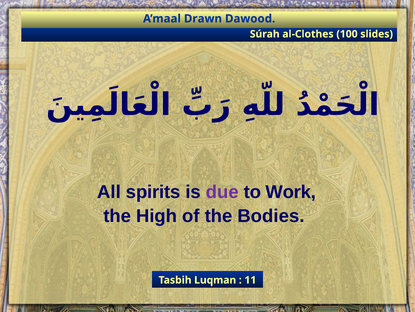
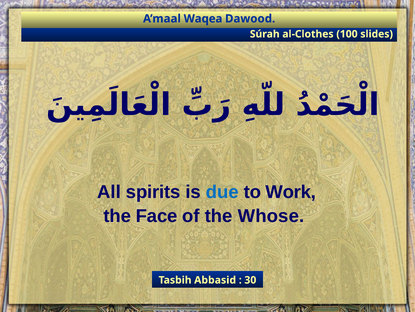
Drawn: Drawn -> Waqea
due colour: purple -> blue
High: High -> Face
Bodies: Bodies -> Whose
Luqman: Luqman -> Abbasid
11: 11 -> 30
